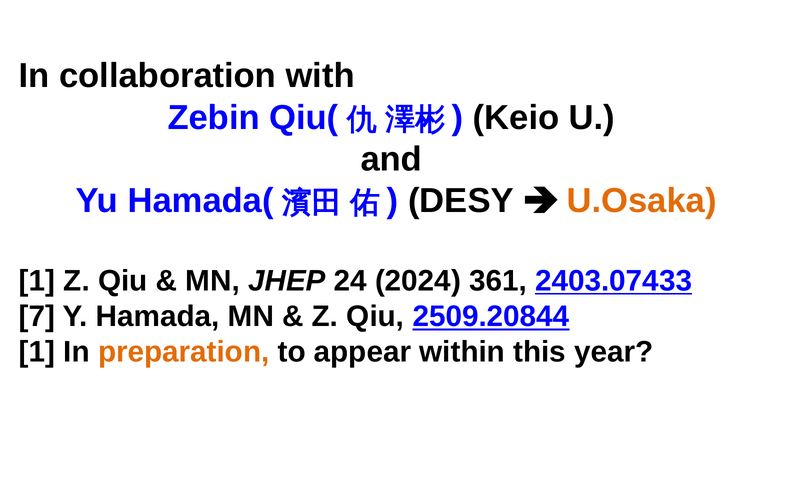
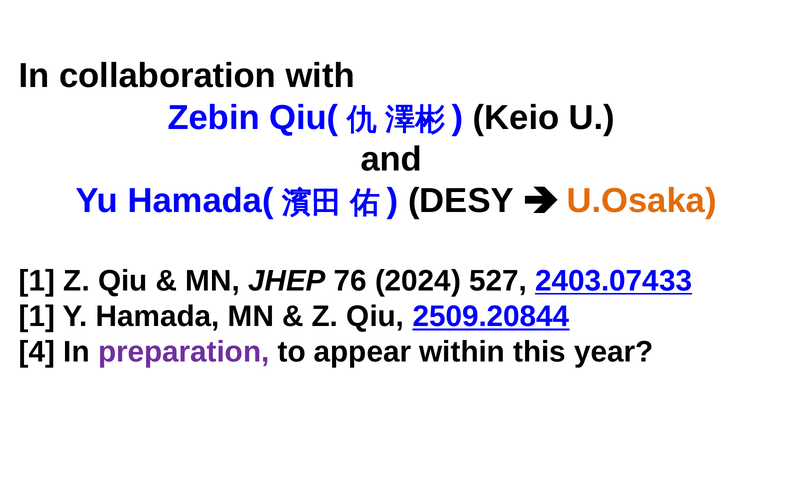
24: 24 -> 76
361: 361 -> 527
7 at (37, 316): 7 -> 1
1 at (37, 352): 1 -> 4
preparation colour: orange -> purple
